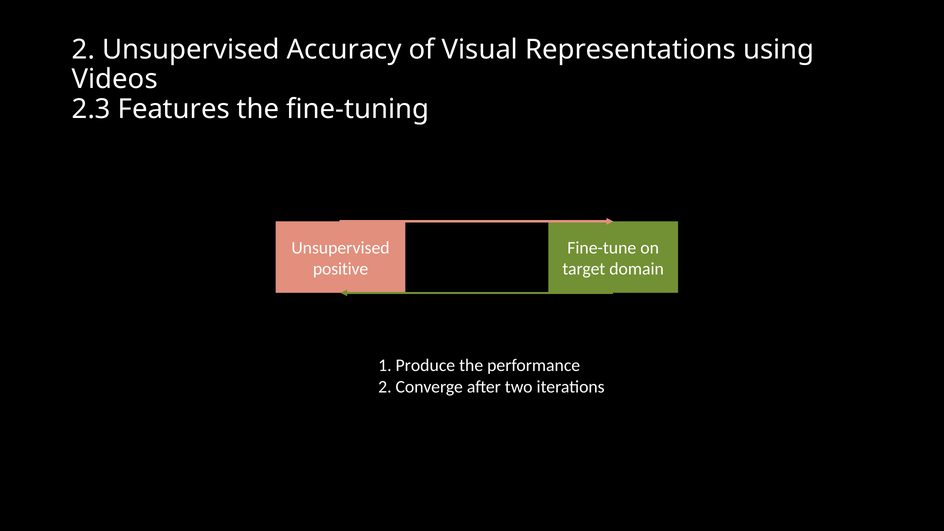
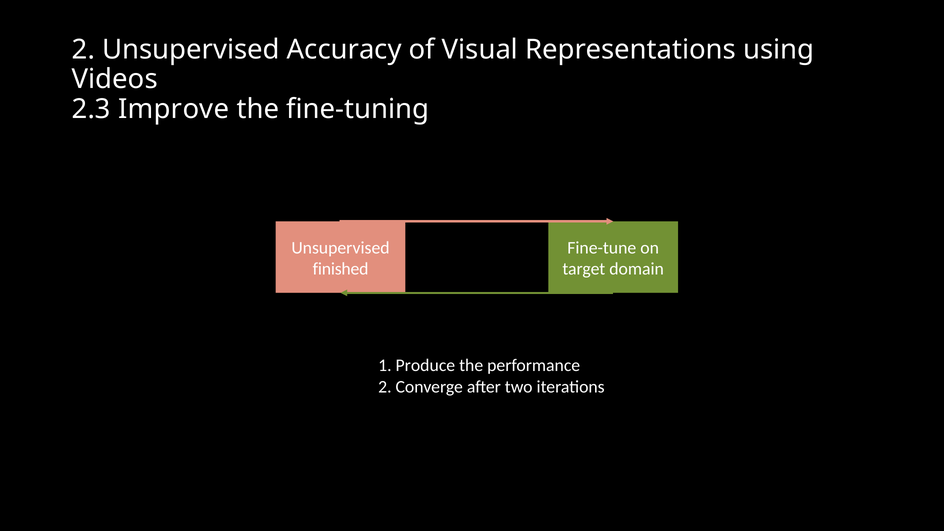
Features: Features -> Improve
positive: positive -> finished
